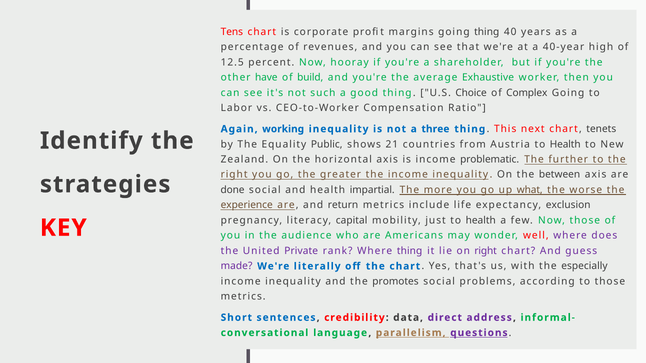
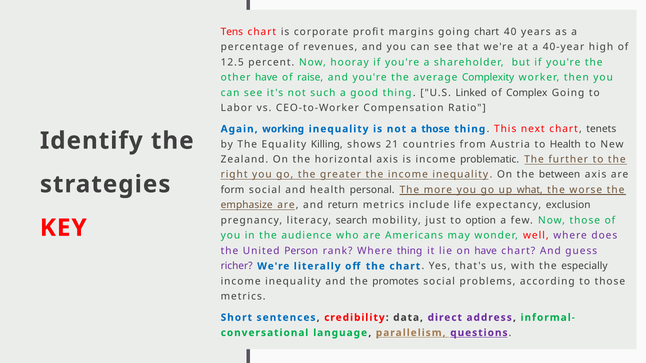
going thing: thing -> chart
build: build -> raise
Exhaustive: Exhaustive -> Complexity
Choice: Choice -> Linked
a three: three -> those
Public: Public -> Killing
done: done -> form
impartial: impartial -> personal
experience: experience -> emphasize
capital: capital -> search
just to health: health -> option
Private: Private -> Person
on right: right -> have
made: made -> richer
